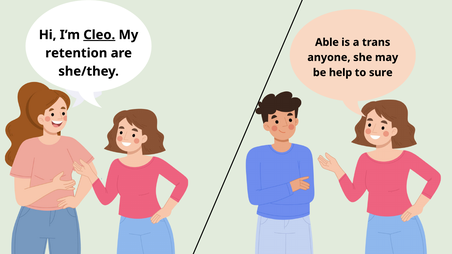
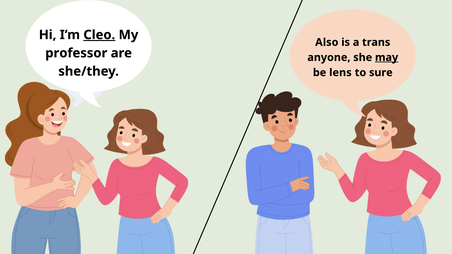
Able: Able -> Also
retention: retention -> professor
may underline: none -> present
help: help -> lens
